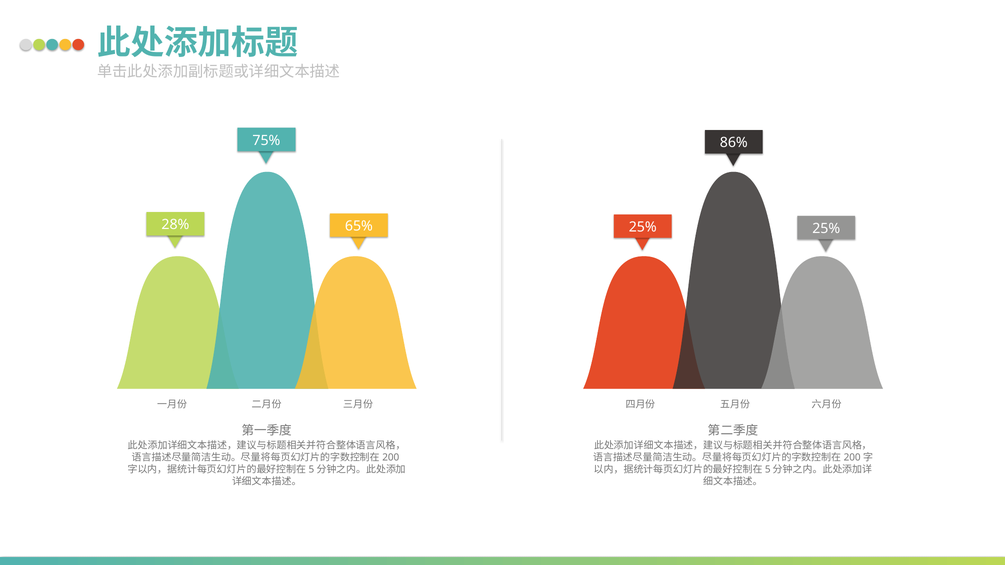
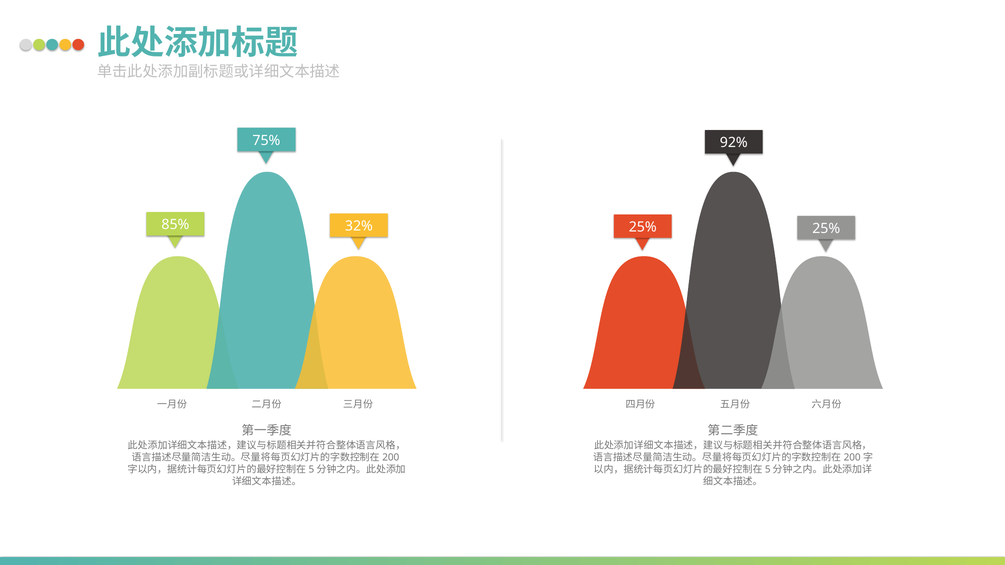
86%: 86% -> 92%
28%: 28% -> 85%
65%: 65% -> 32%
